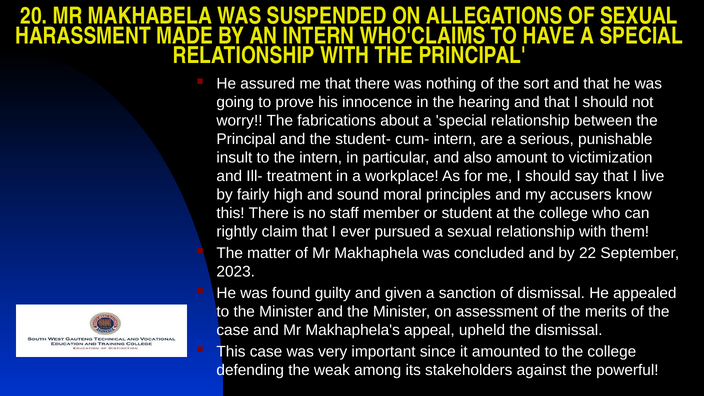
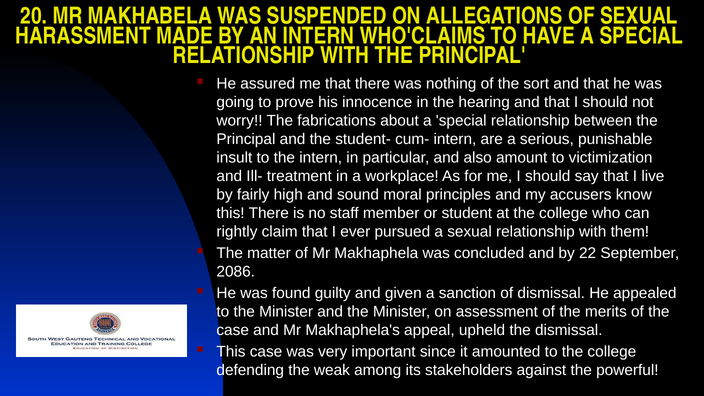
2023: 2023 -> 2086
